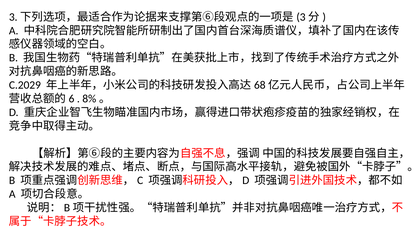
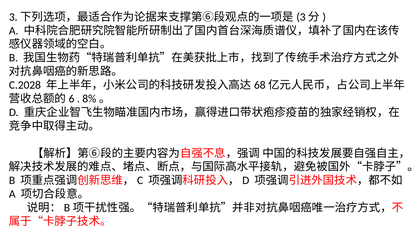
C.2029: C.2029 -> C.2028
